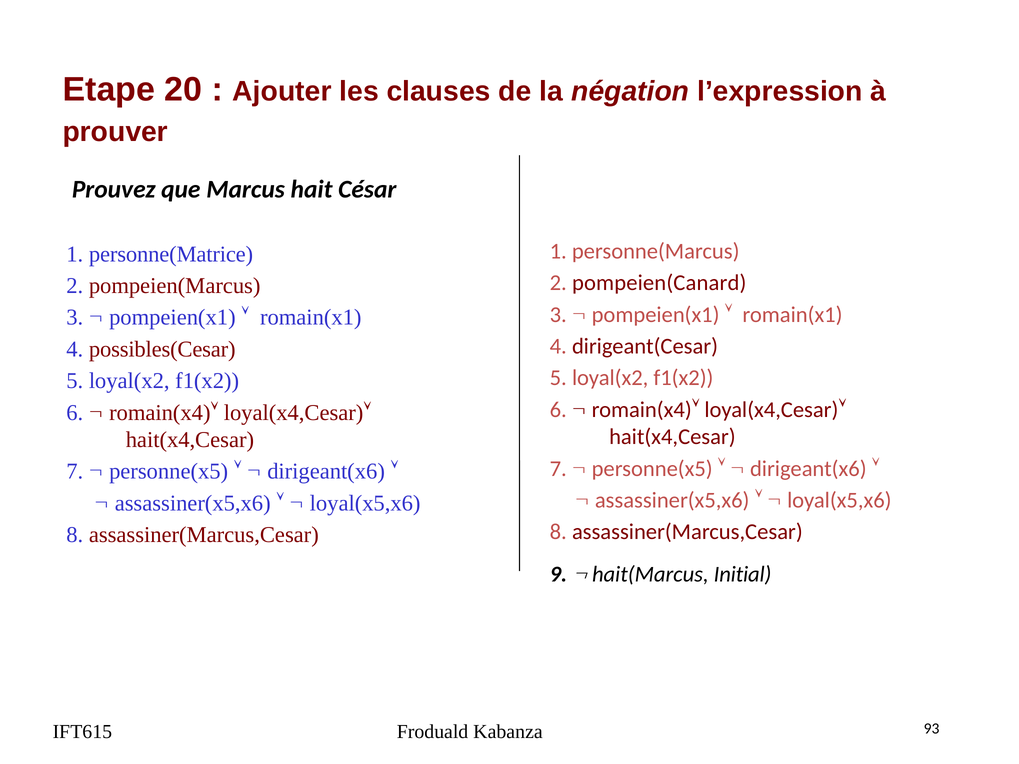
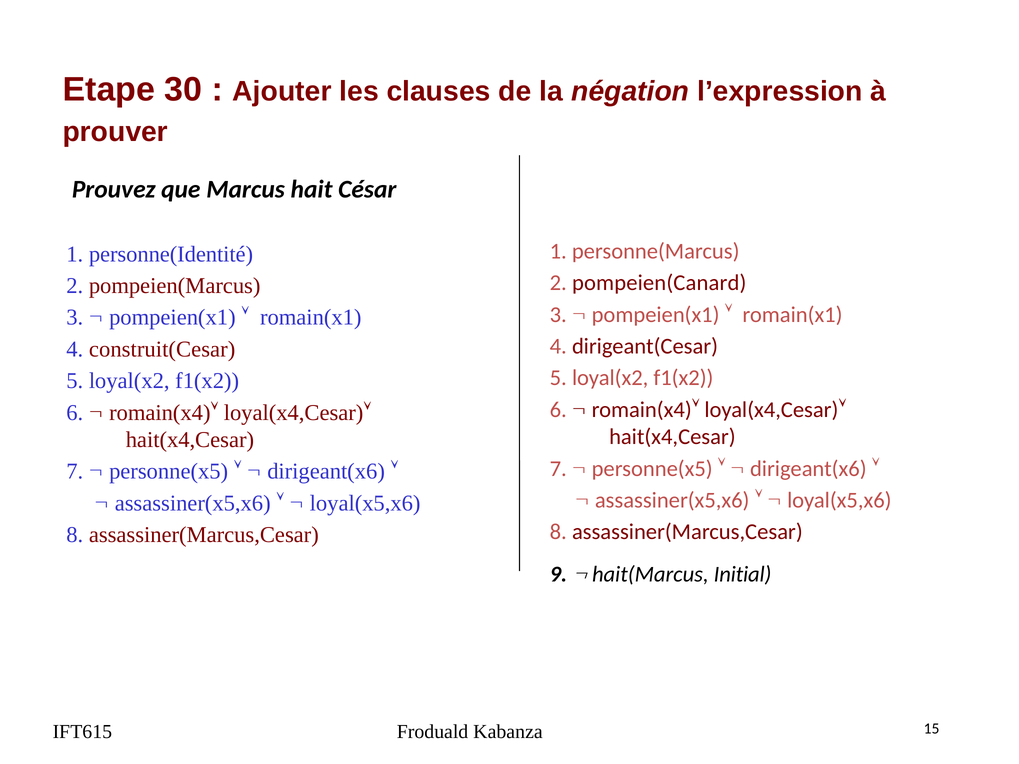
20: 20 -> 30
personne(Matrice: personne(Matrice -> personne(Identité
possibles(Cesar: possibles(Cesar -> construit(Cesar
93: 93 -> 15
